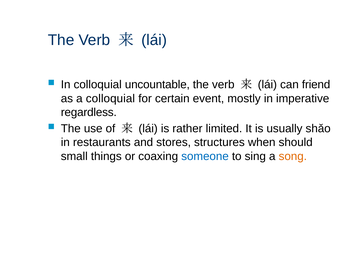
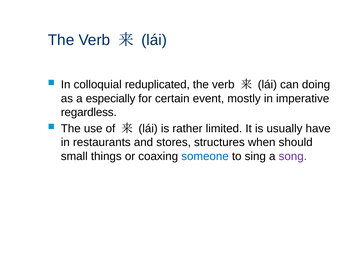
uncountable: uncountable -> reduplicated
friend: friend -> doing
a colloquial: colloquial -> especially
shǎo: shǎo -> have
song colour: orange -> purple
